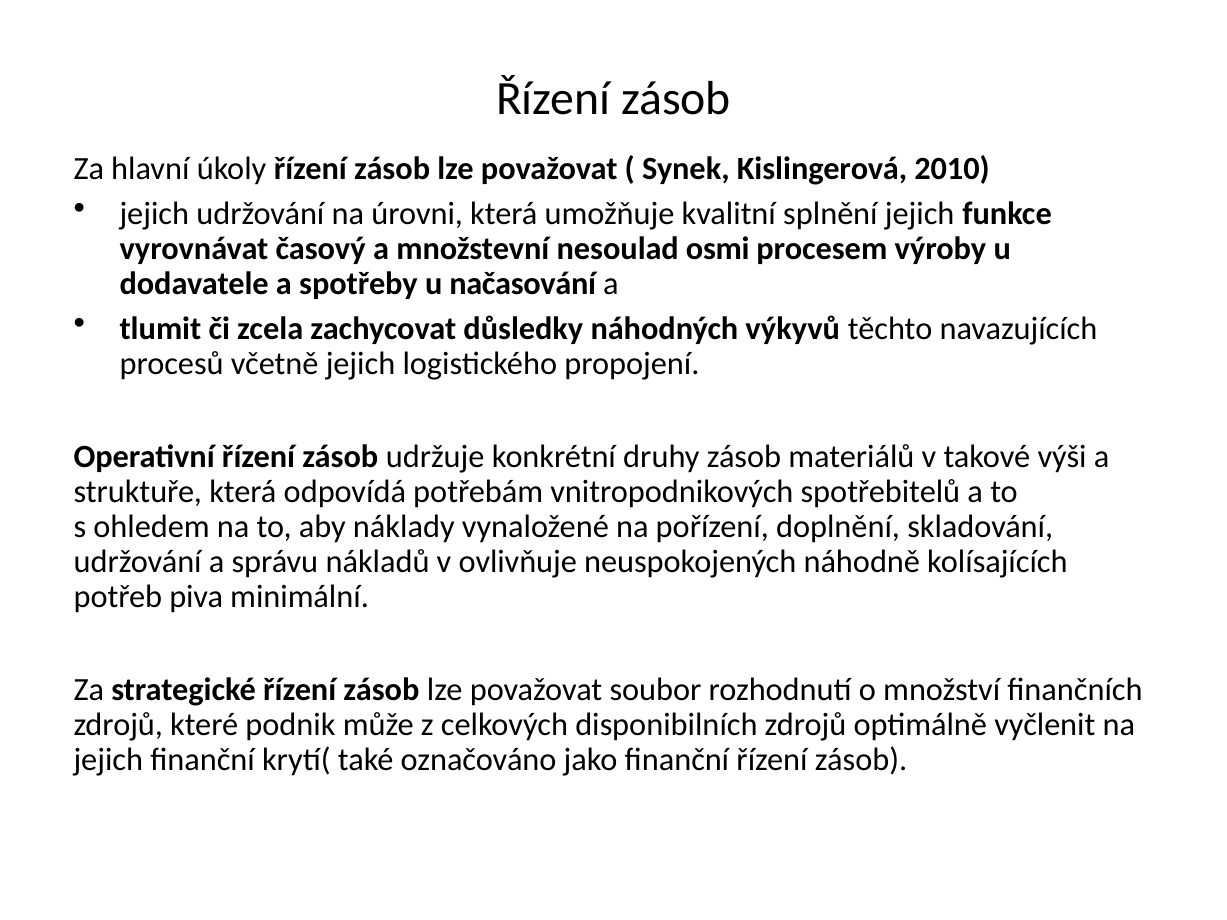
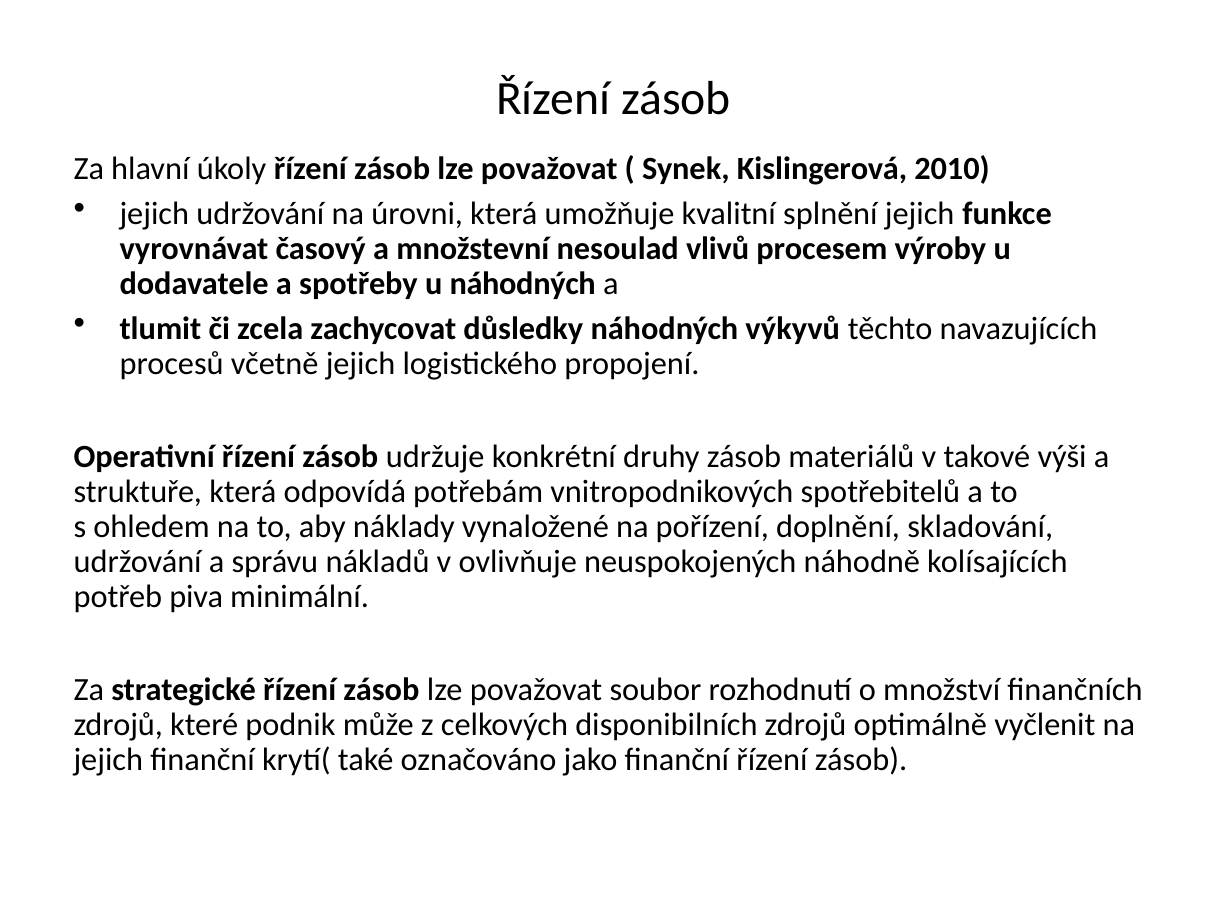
osmi: osmi -> vlivů
u načasování: načasování -> náhodných
